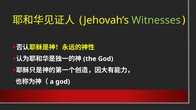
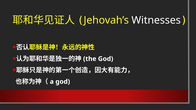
Witnesses colour: light green -> white
